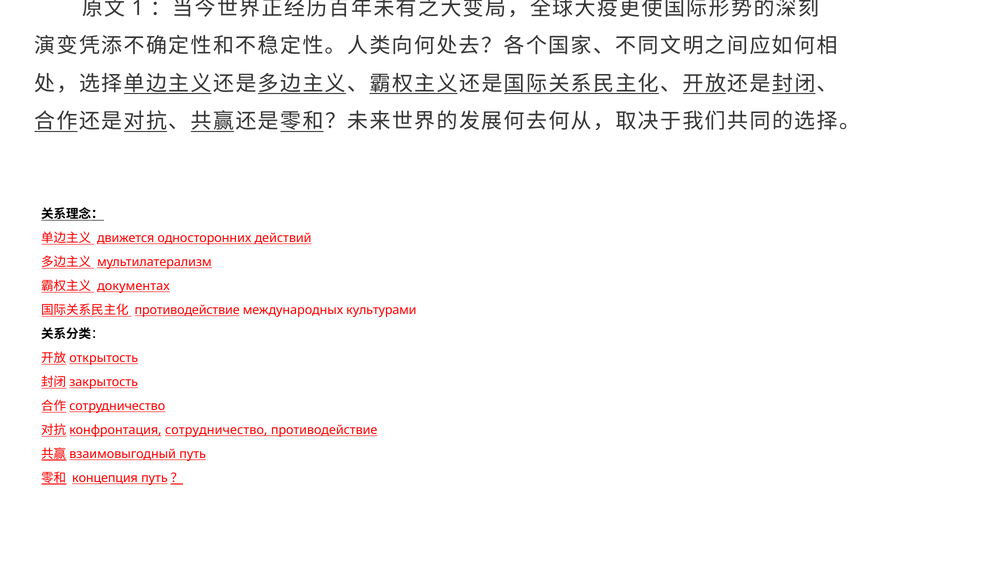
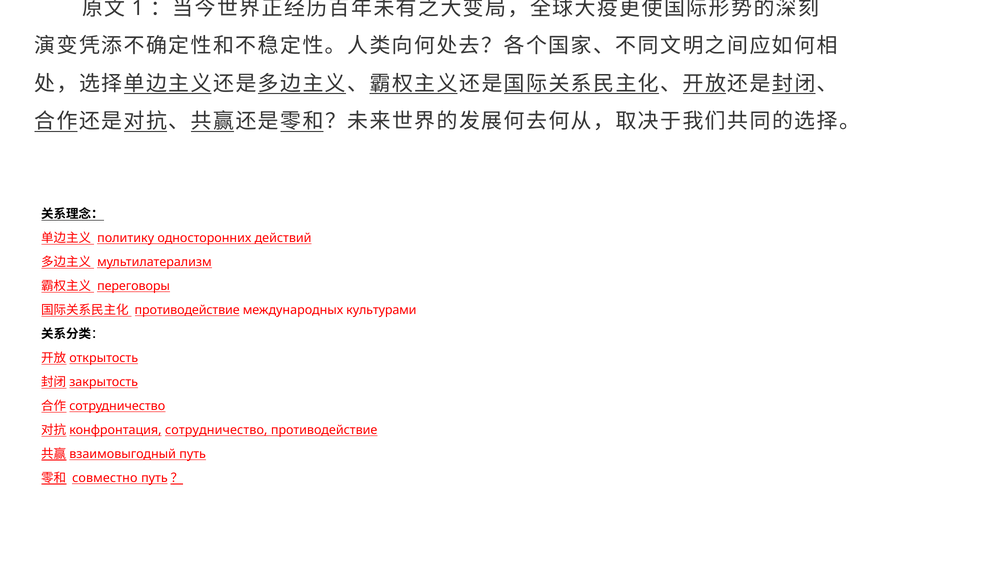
движется: движется -> политику
документах: документах -> переговоры
концепция: концепция -> совместно
